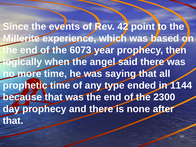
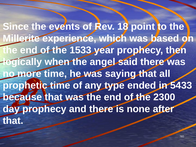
42: 42 -> 18
6073: 6073 -> 1533
1144: 1144 -> 5433
